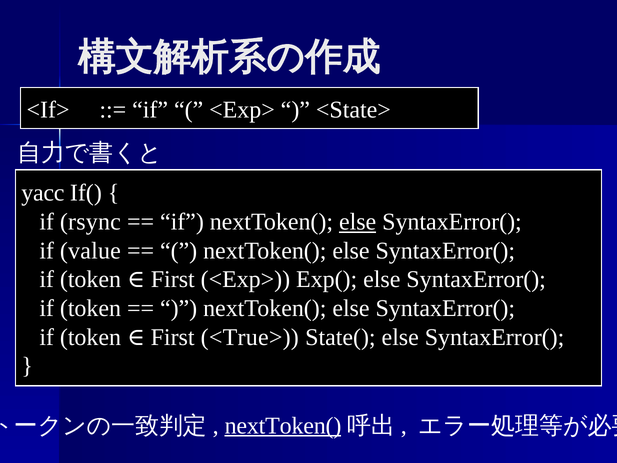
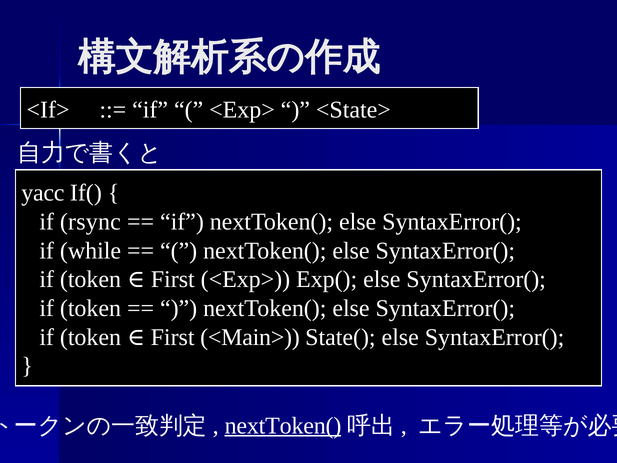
else at (358, 222) underline: present -> none
value: value -> while
<True>: <True> -> <Main>
